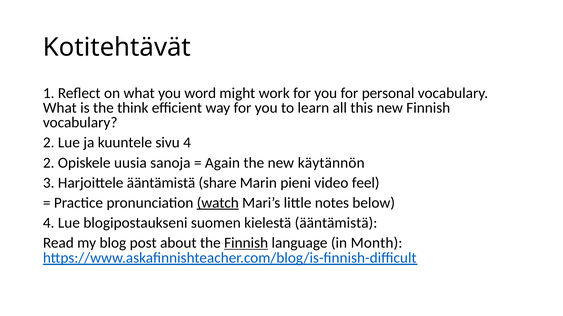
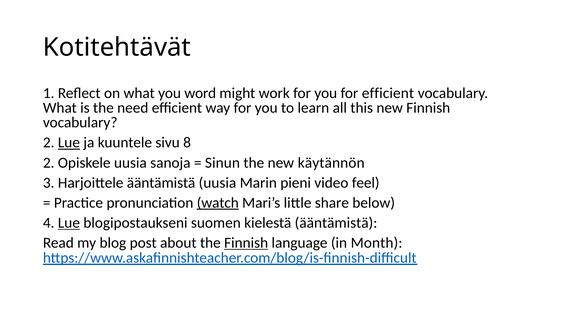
for personal: personal -> efficient
think: think -> need
Lue at (69, 143) underline: none -> present
sivu 4: 4 -> 8
Again: Again -> Sinun
ääntämistä share: share -> uusia
notes: notes -> share
Lue at (69, 223) underline: none -> present
